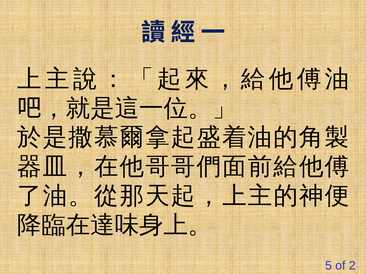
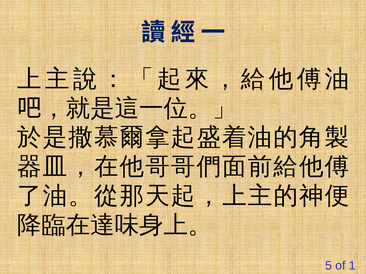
2: 2 -> 1
